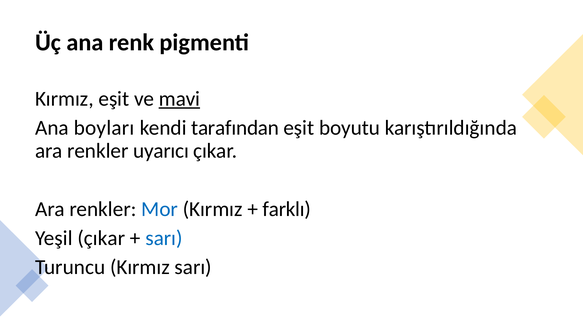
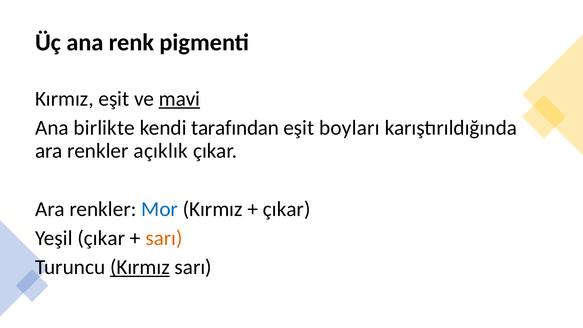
boyları: boyları -> birlikte
boyutu: boyutu -> boyları
uyarıcı: uyarıcı -> açıklık
farklı at (287, 209): farklı -> çıkar
sarı at (164, 238) colour: blue -> orange
Kırmız at (140, 267) underline: none -> present
